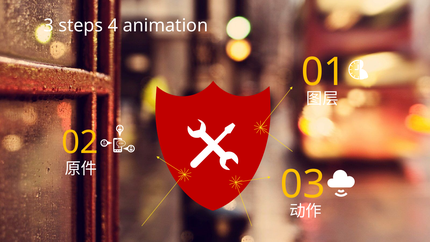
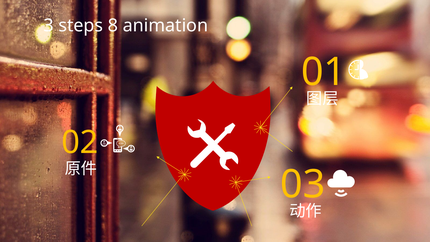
4: 4 -> 8
